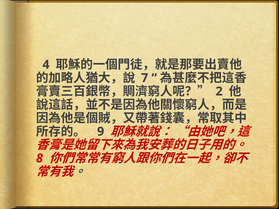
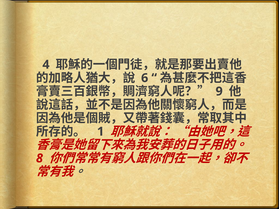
7: 7 -> 6
2: 2 -> 9
9: 9 -> 1
